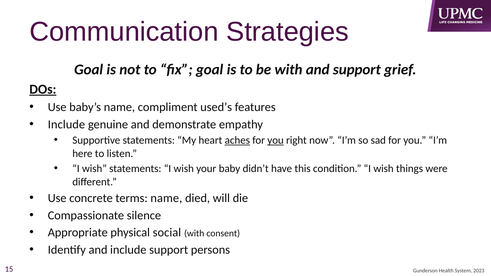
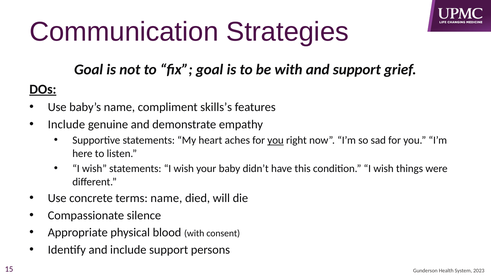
used’s: used’s -> skills’s
aches underline: present -> none
social: social -> blood
